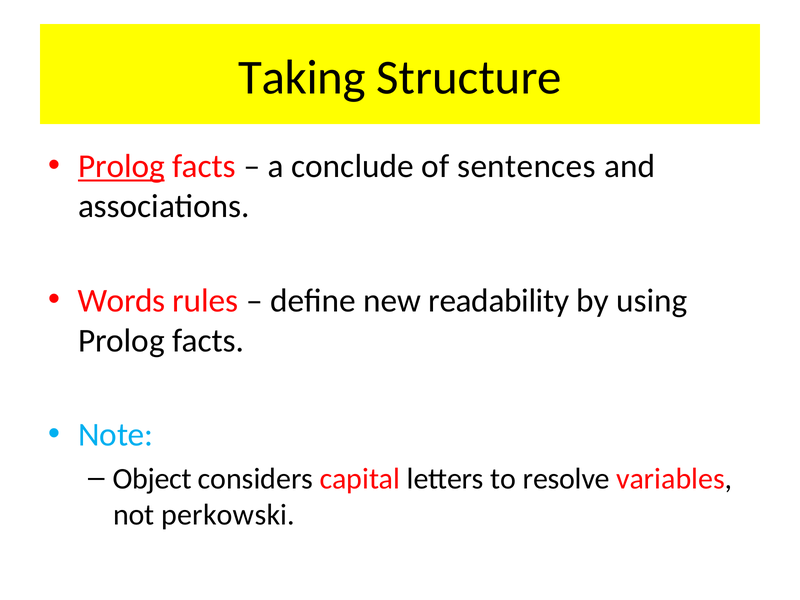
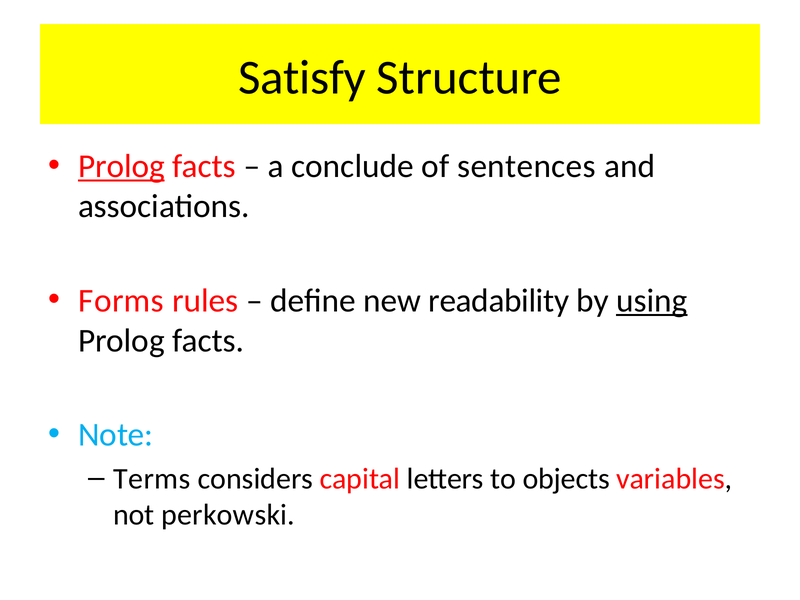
Taking: Taking -> Satisfy
Words: Words -> Forms
using underline: none -> present
Object: Object -> Terms
resolve: resolve -> objects
